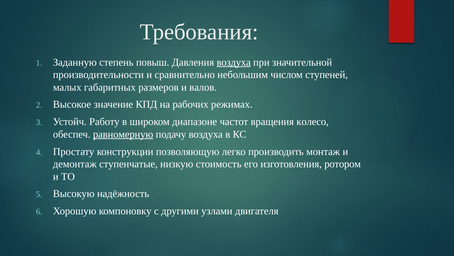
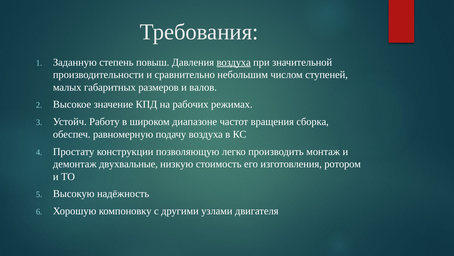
колесо: колесо -> сборка
равномерную underline: present -> none
ступенчатые: ступенчатые -> двухвальные
